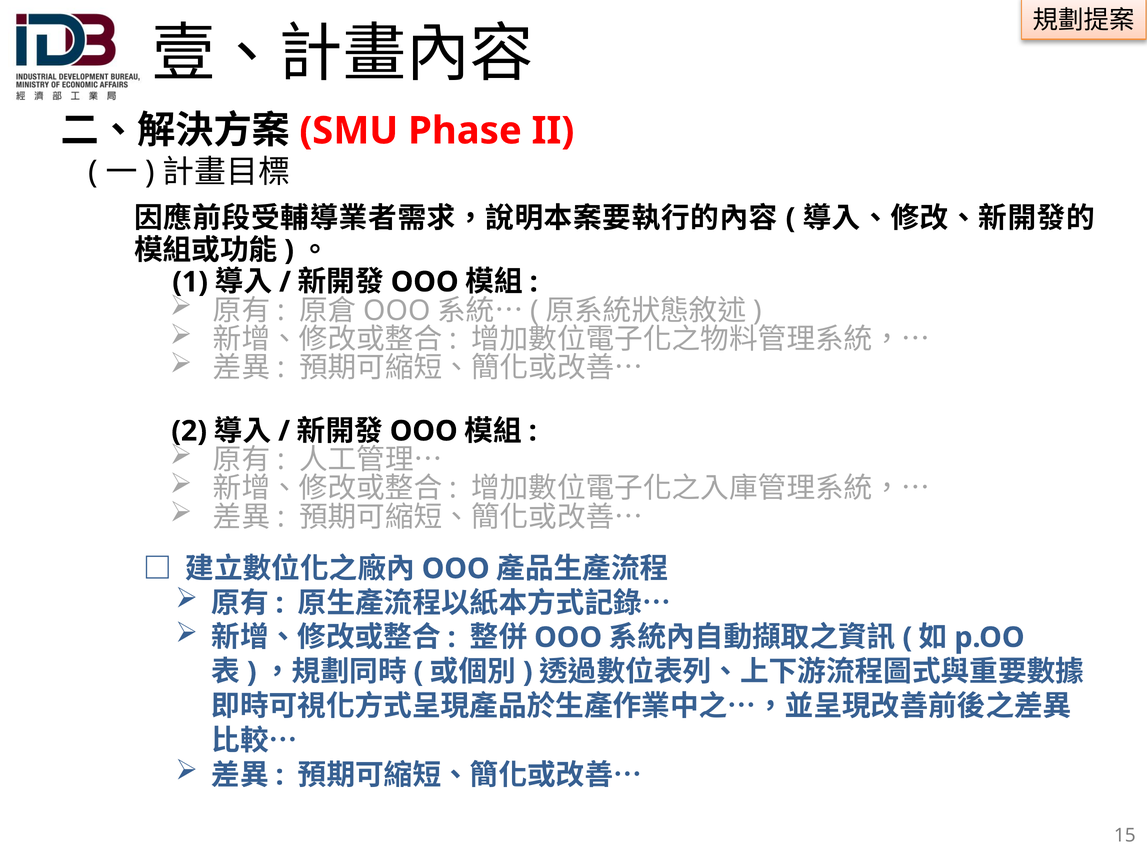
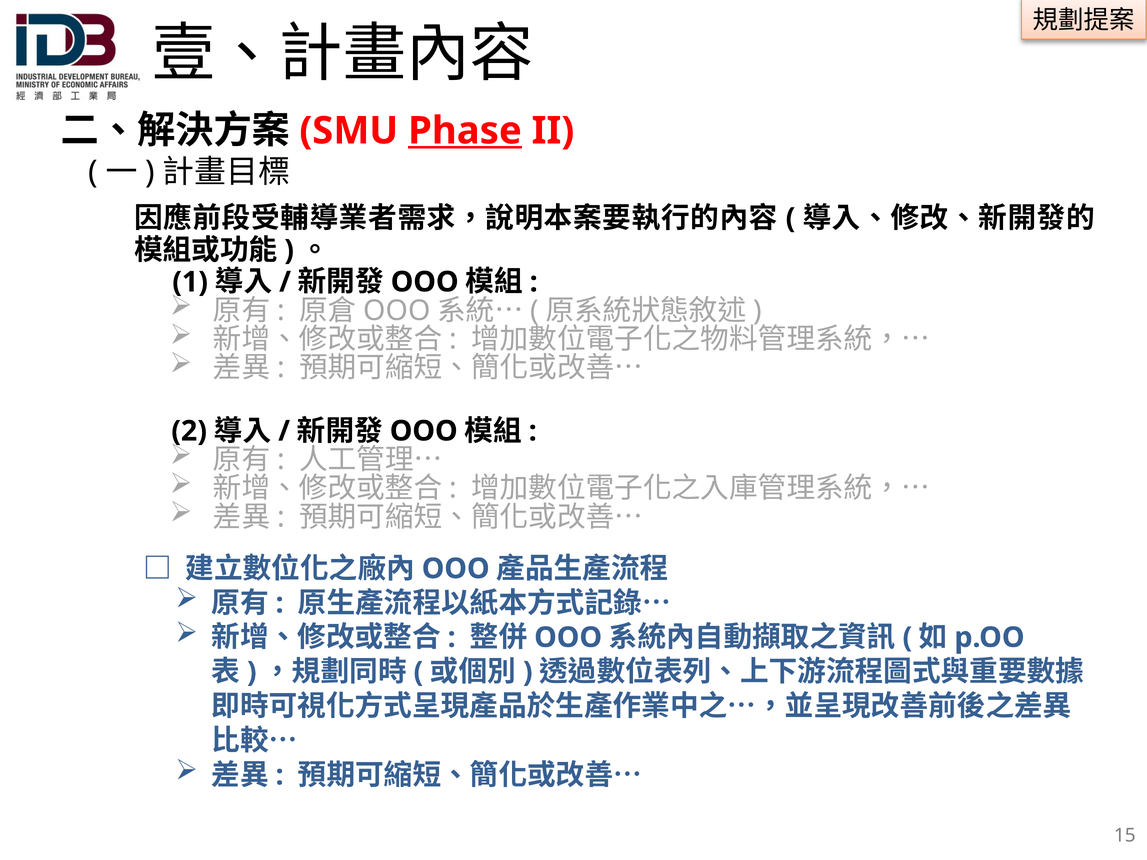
Phase underline: none -> present
